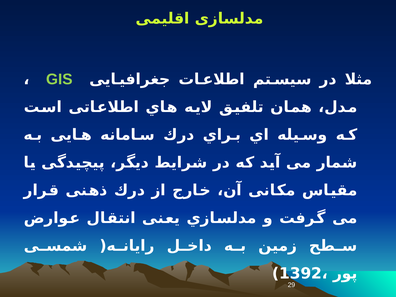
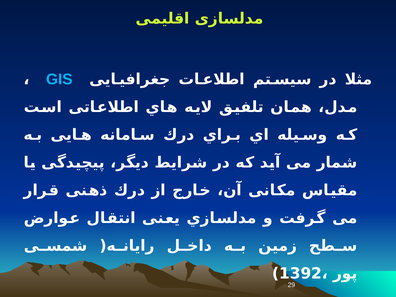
GIS colour: light green -> light blue
